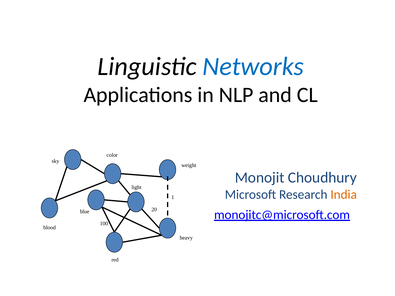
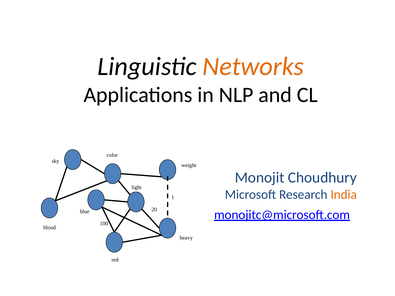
Networks colour: blue -> orange
